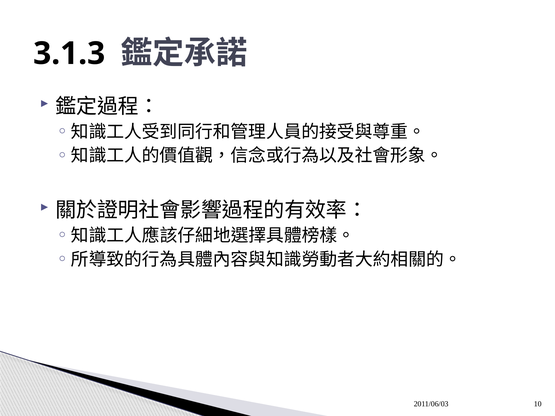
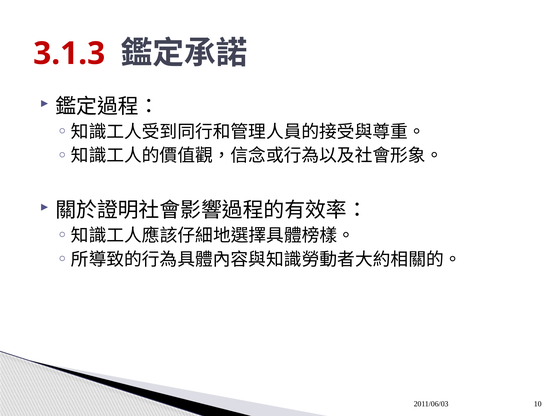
3.1.3 colour: black -> red
